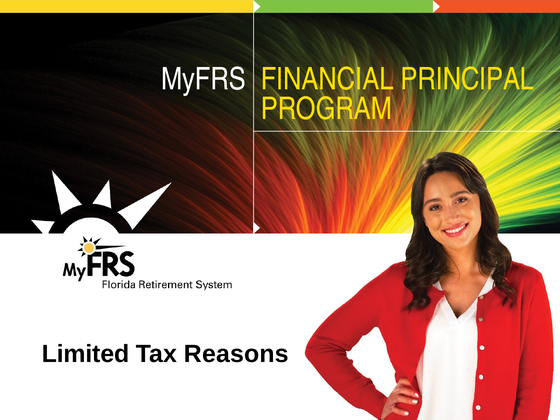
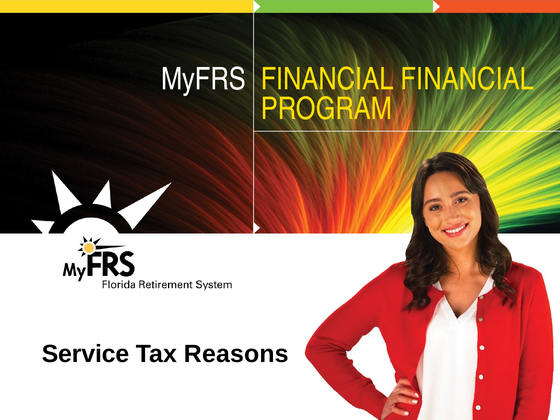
FINANCIAL PRINCIPAL: PRINCIPAL -> FINANCIAL
Limited: Limited -> Service
